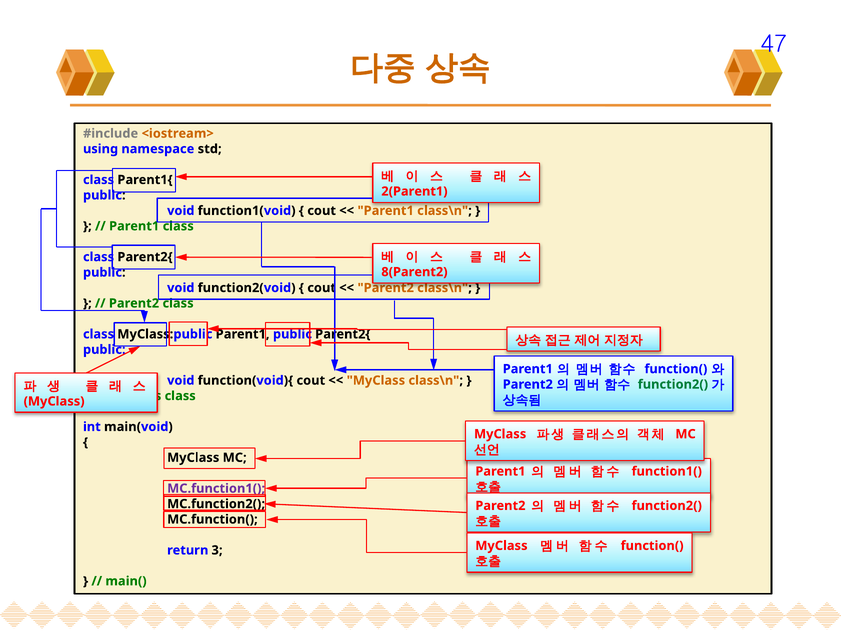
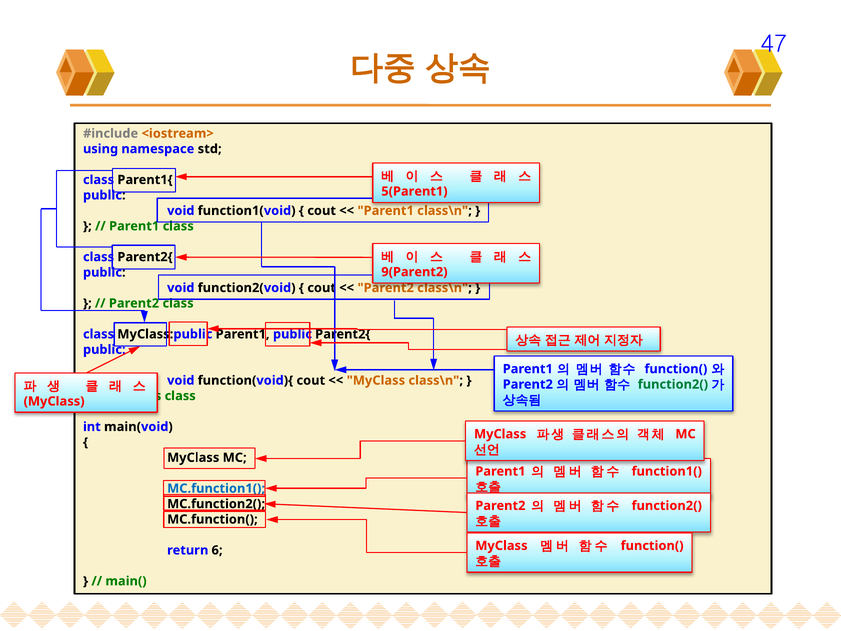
2(Parent1: 2(Parent1 -> 5(Parent1
8(Parent2: 8(Parent2 -> 9(Parent2
MC.function1( colour: purple -> blue
3: 3 -> 6
